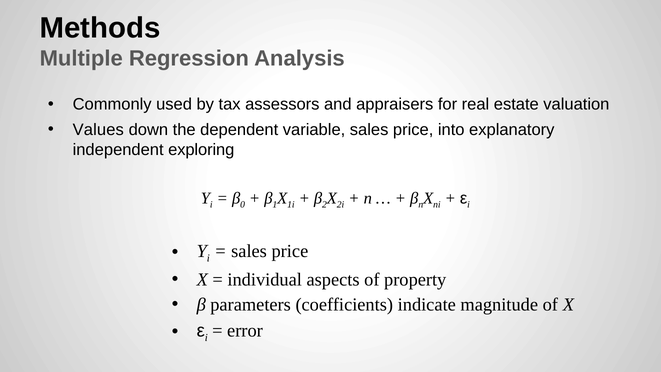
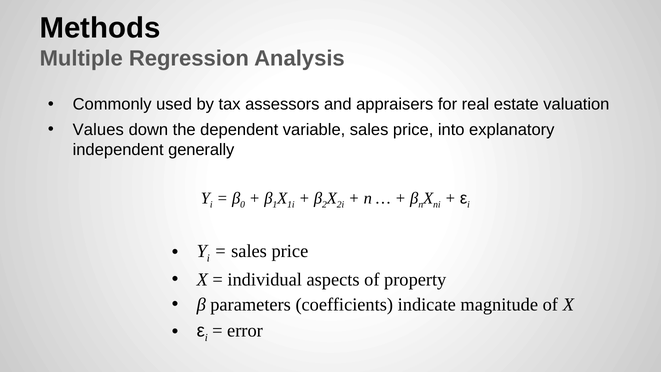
exploring: exploring -> generally
